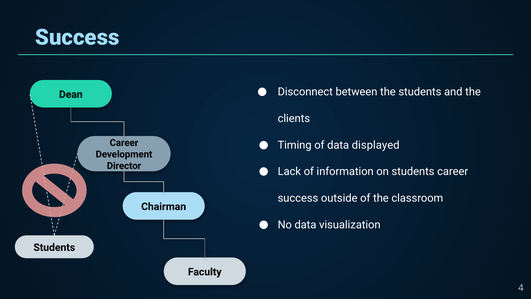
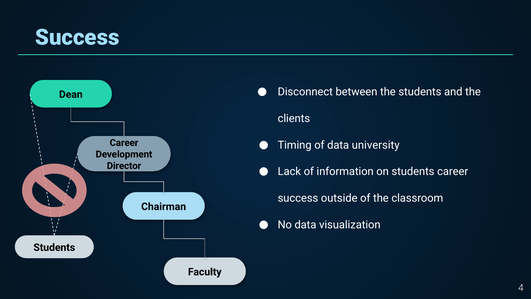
displayed: displayed -> university
